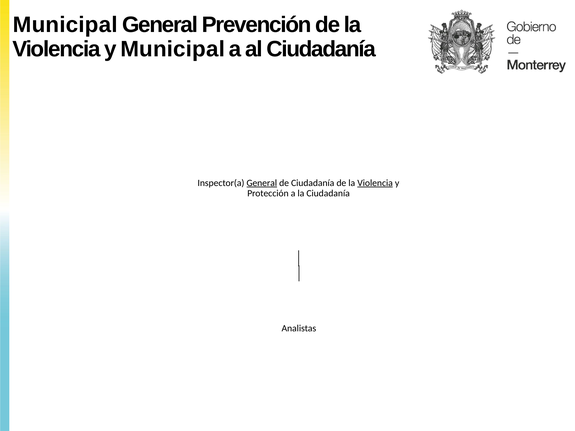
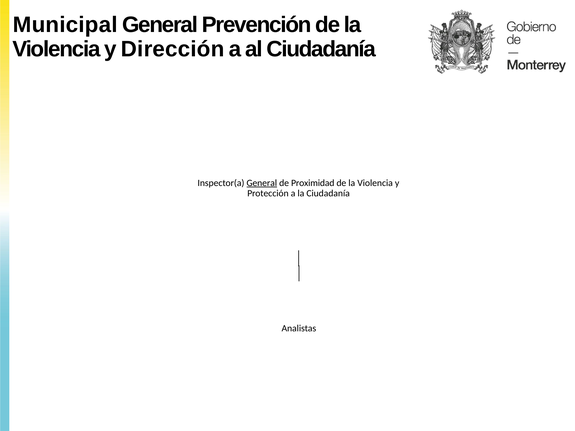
y Municipal: Municipal -> Dirección
de Ciudadanía: Ciudadanía -> Proximidad
Violencia at (375, 183) underline: present -> none
